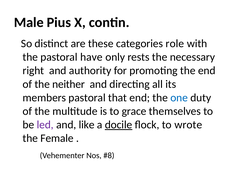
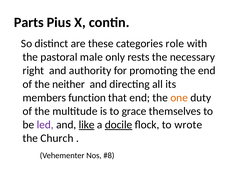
Male: Male -> Parts
have: have -> male
members pastoral: pastoral -> function
one colour: blue -> orange
like underline: none -> present
Female: Female -> Church
